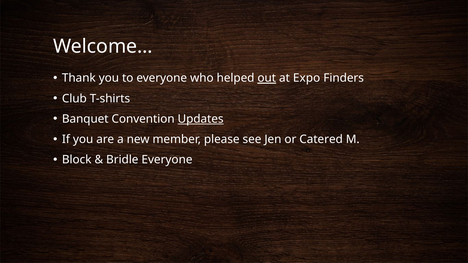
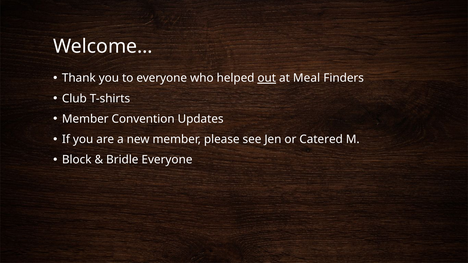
Expo: Expo -> Meal
Banquet at (85, 119): Banquet -> Member
Updates underline: present -> none
